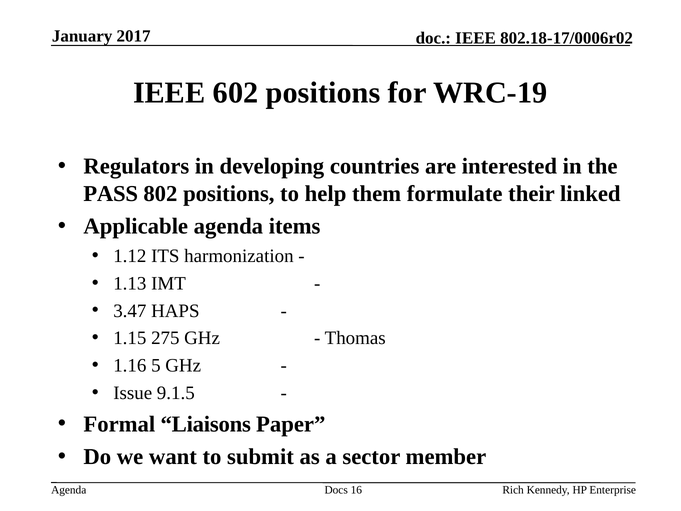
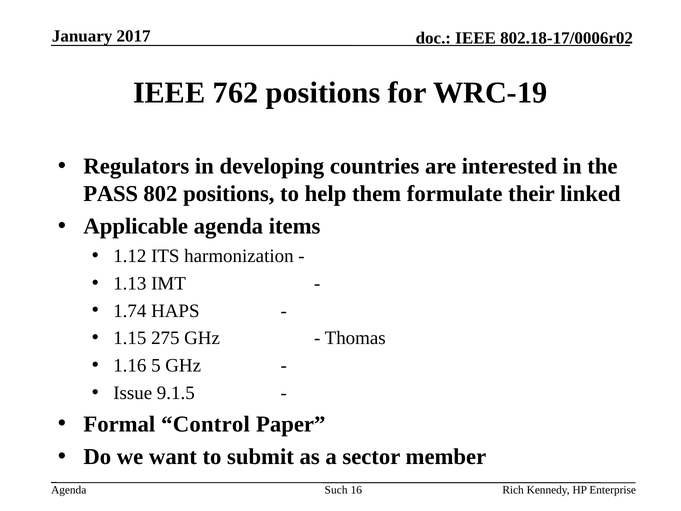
602: 602 -> 762
3.47: 3.47 -> 1.74
Liaisons: Liaisons -> Control
Docs: Docs -> Such
